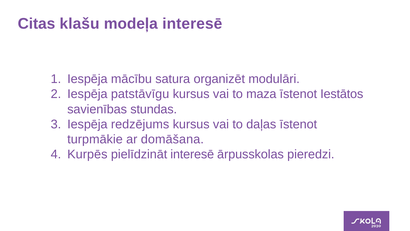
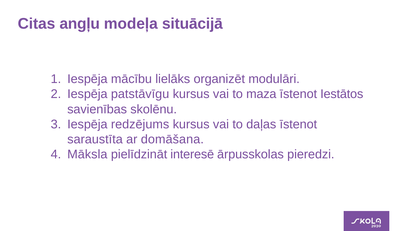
klašu: klašu -> angļu
modeļa interesē: interesē -> situācijā
satura: satura -> lielāks
stundas: stundas -> skolēnu
turpmākie: turpmākie -> saraustīta
Kurpēs: Kurpēs -> Māksla
